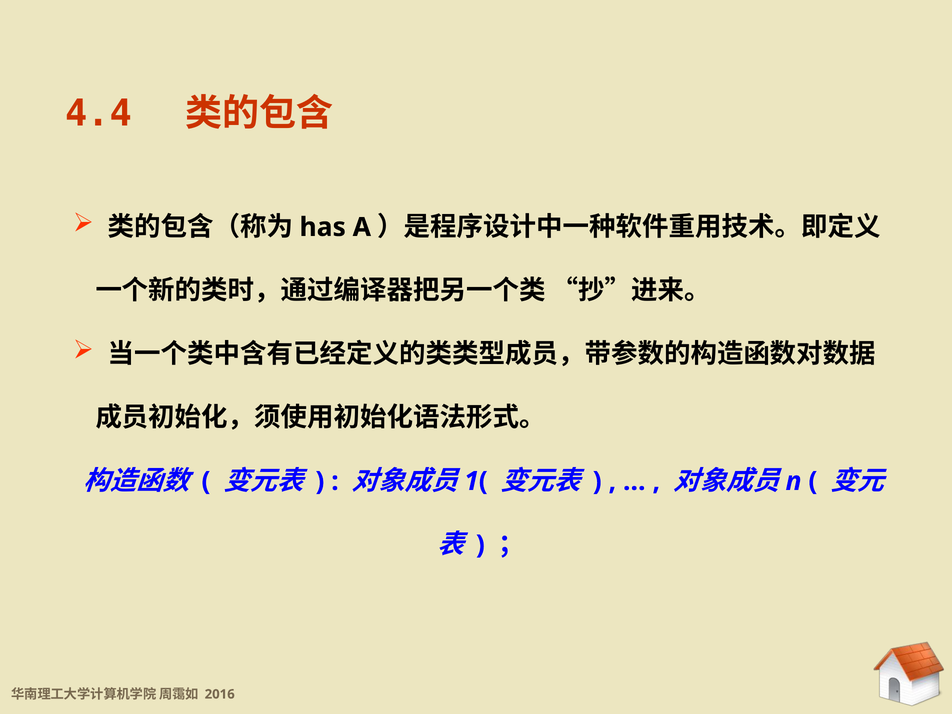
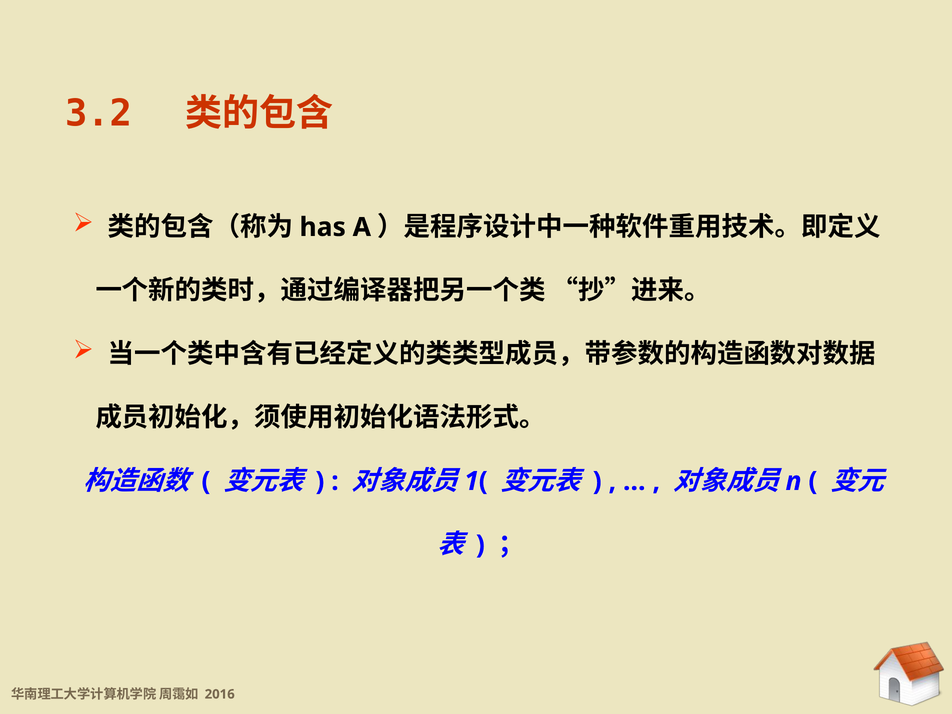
4.4: 4.4 -> 3.2
